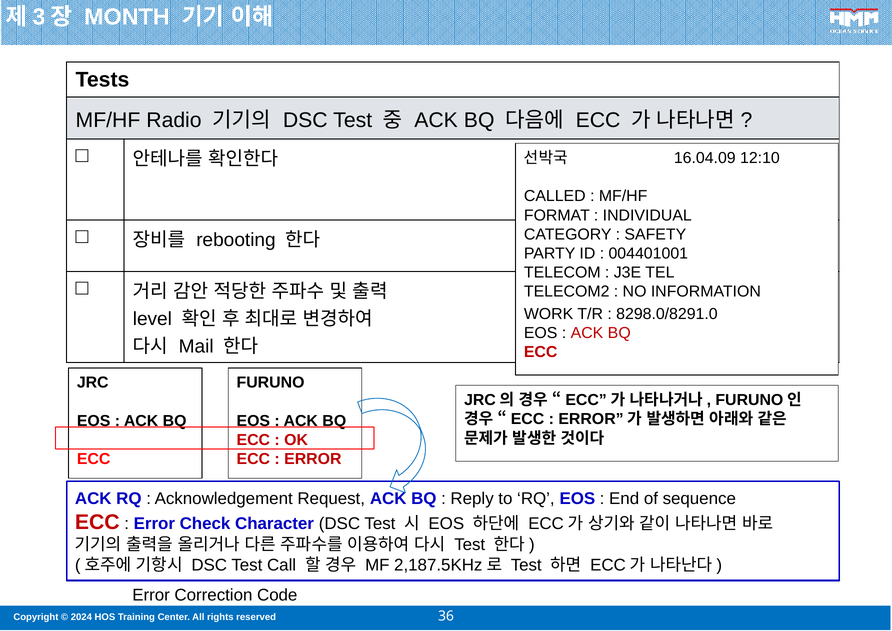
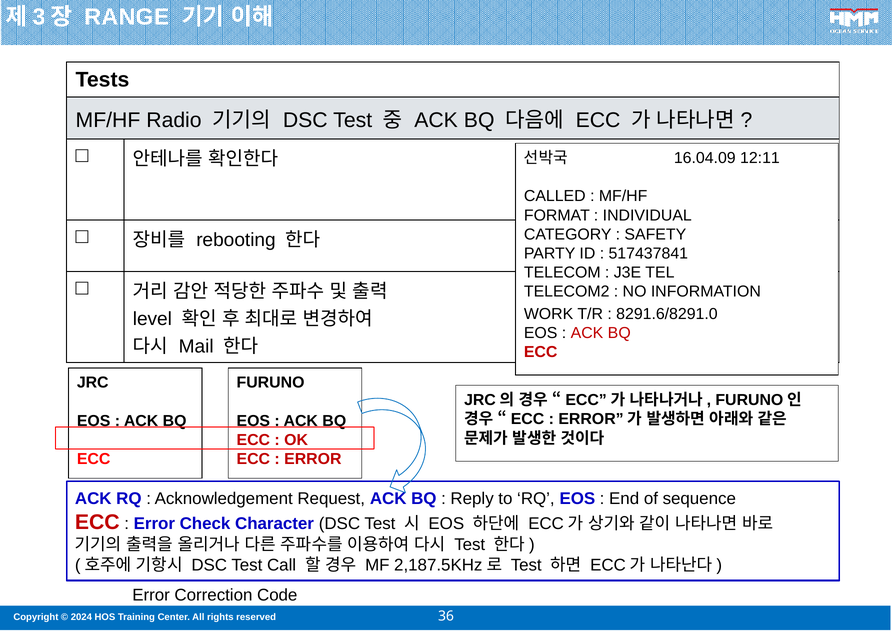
MONTH: MONTH -> RANGE
12:10: 12:10 -> 12:11
004401001: 004401001 -> 517437841
8298.0/8291.0: 8298.0/8291.0 -> 8291.6/8291.0
